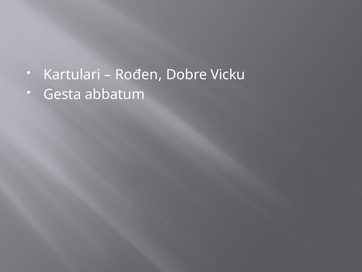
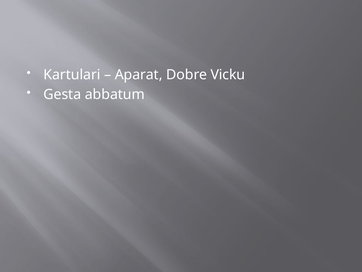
Rođen: Rođen -> Aparat
